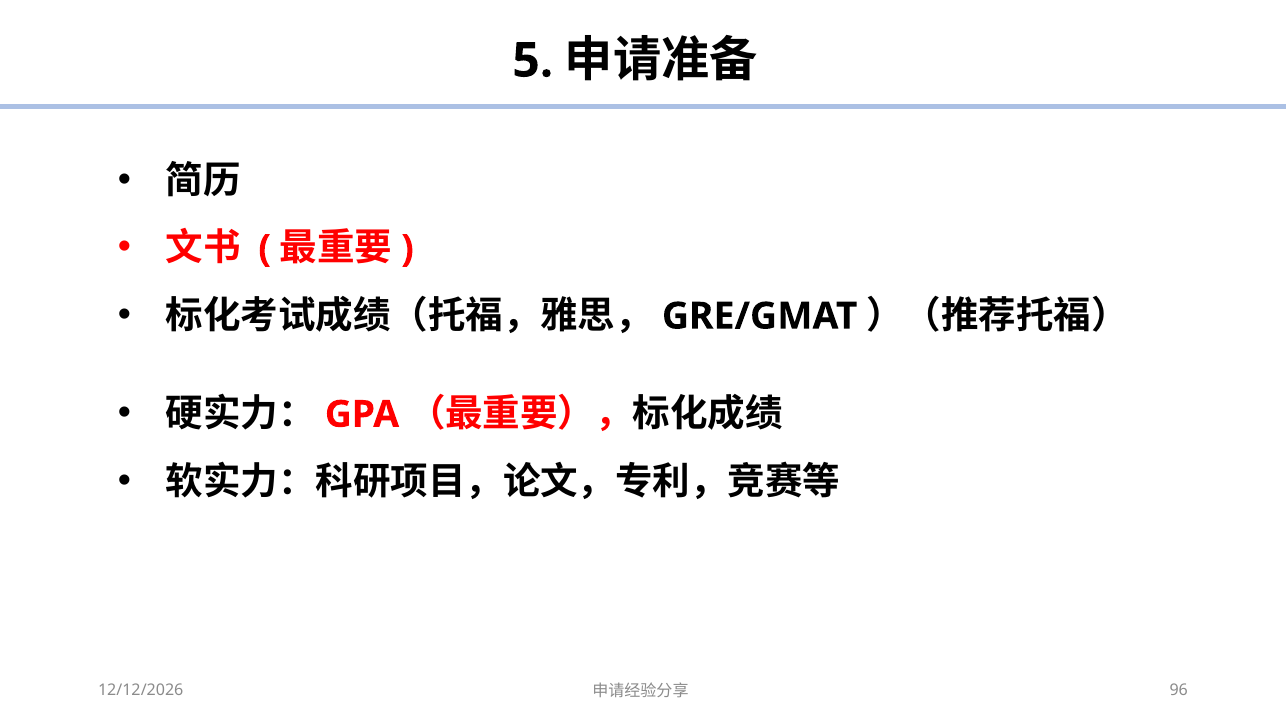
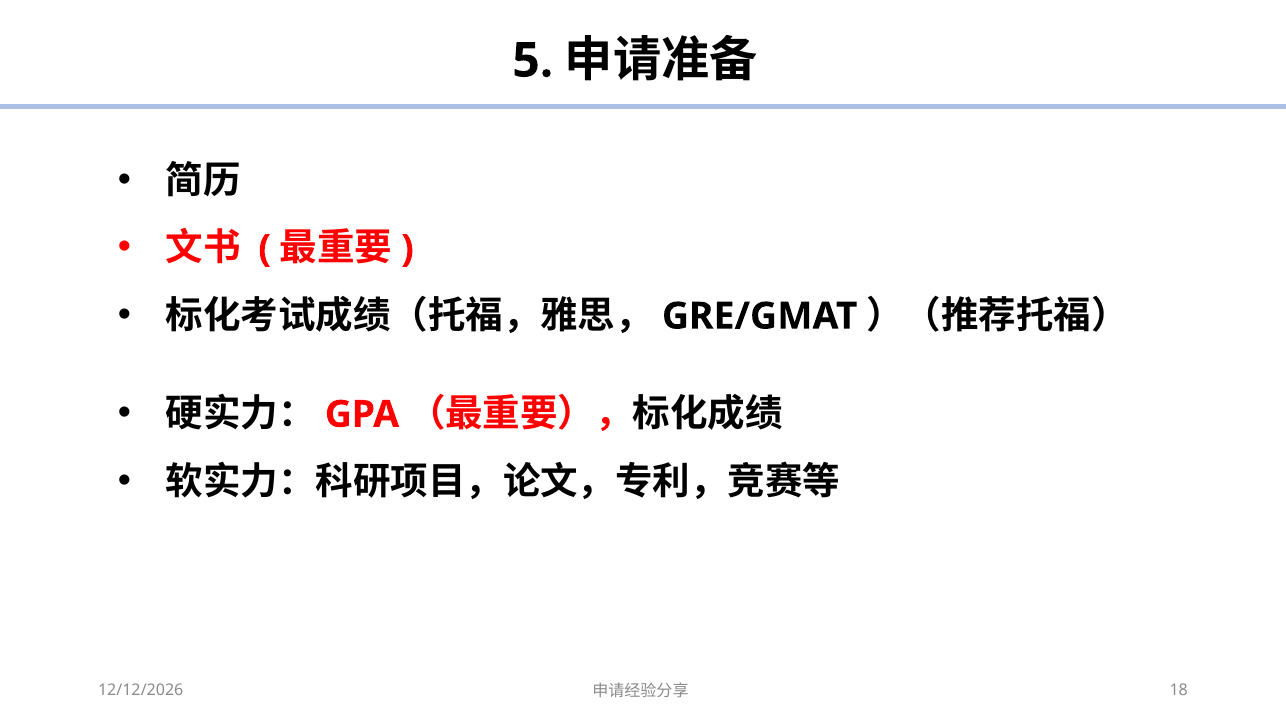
96: 96 -> 18
